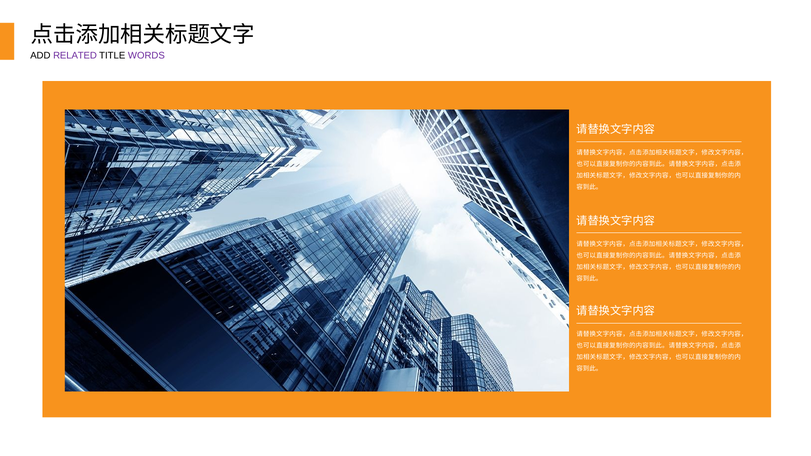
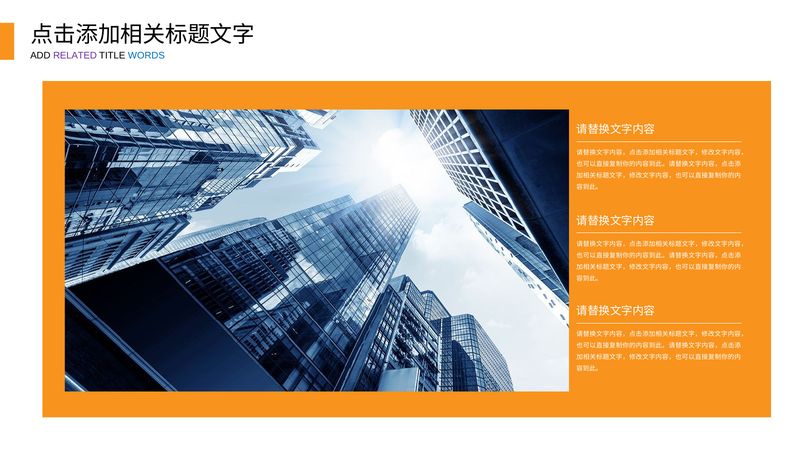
WORDS colour: purple -> blue
